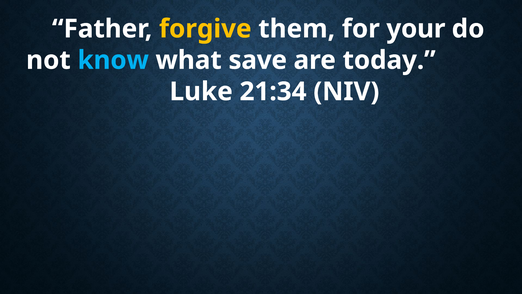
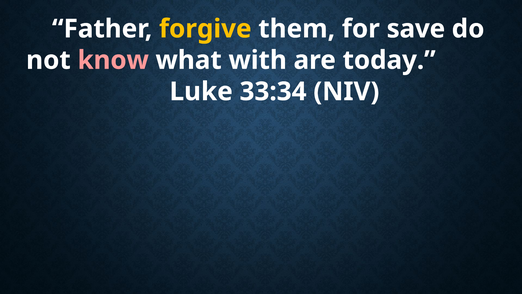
your: your -> save
know colour: light blue -> pink
save: save -> with
21:34: 21:34 -> 33:34
